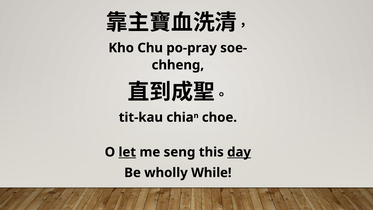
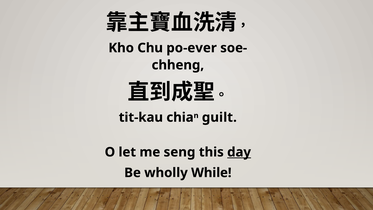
po-pray: po-pray -> po-ever
choe: choe -> guilt
let underline: present -> none
